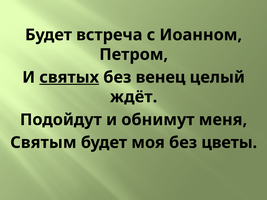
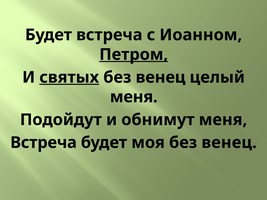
Петром underline: none -> present
ждёт at (134, 97): ждёт -> меня
Святым at (43, 143): Святым -> Встреча
моя без цветы: цветы -> венец
